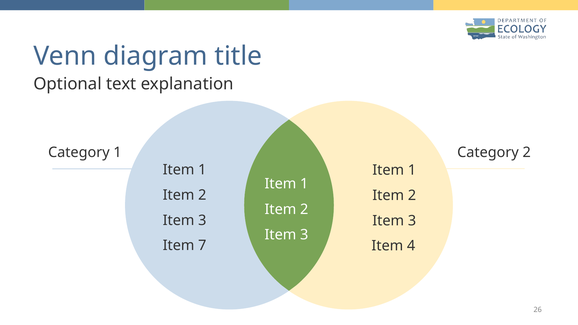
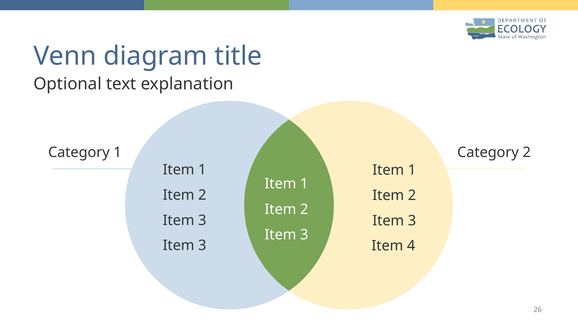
7 at (202, 246): 7 -> 3
